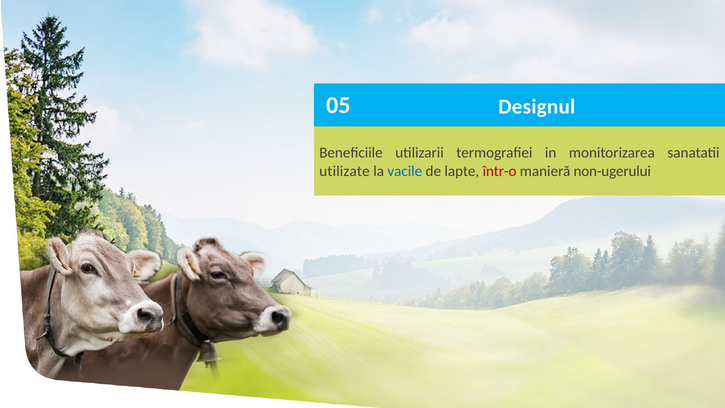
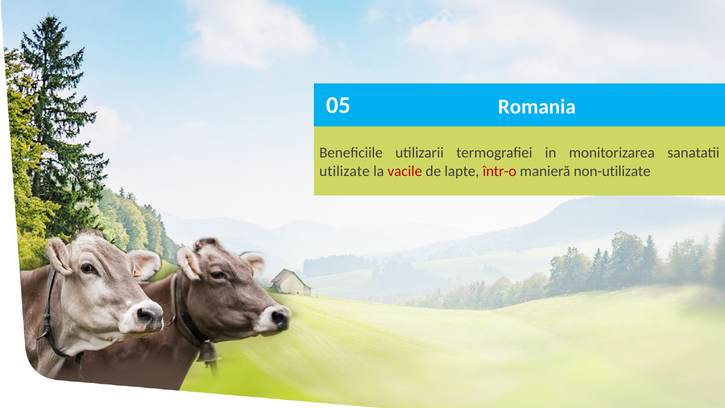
Designul: Designul -> Romania
vacile colour: blue -> red
non-ugerului: non-ugerului -> non-utilizate
